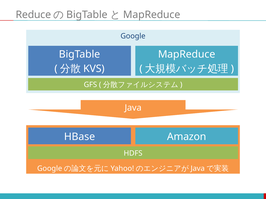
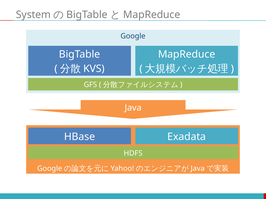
Reduce: Reduce -> System
Amazon: Amazon -> Exadata
